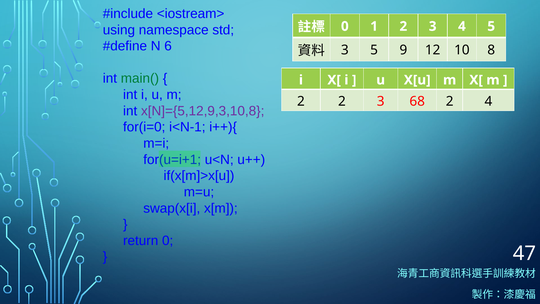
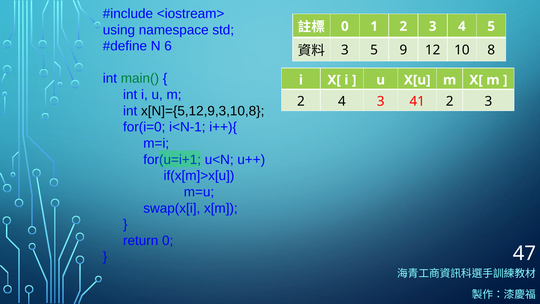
2 2: 2 -> 4
68: 68 -> 41
4 at (488, 101): 4 -> 3
x[N]={5,12,9,3,10,8 colour: purple -> black
